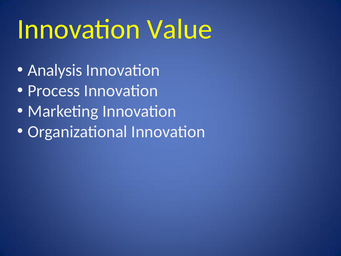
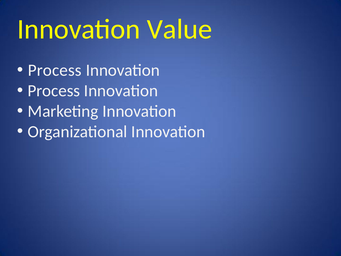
Analysis at (55, 70): Analysis -> Process
